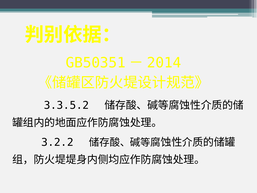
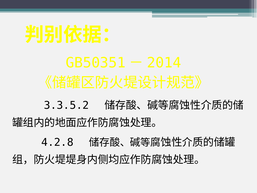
3.2.2: 3.2.2 -> 4.2.8
